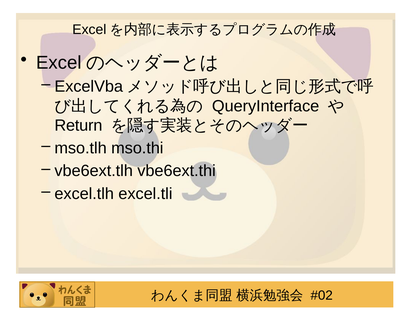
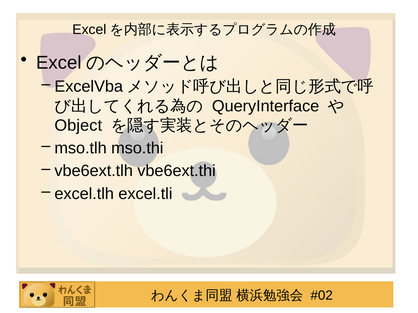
Return: Return -> Object
